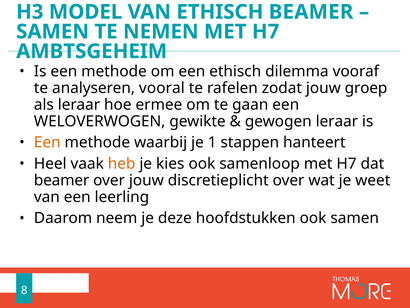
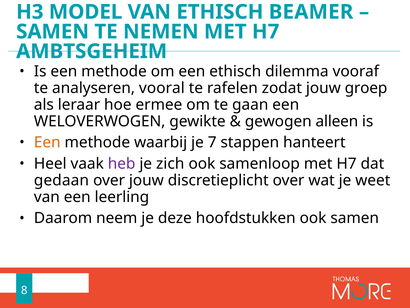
gewogen leraar: leraar -> alleen
1: 1 -> 7
heb colour: orange -> purple
kies: kies -> zich
beamer at (62, 180): beamer -> gedaan
